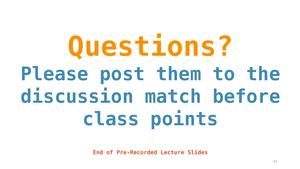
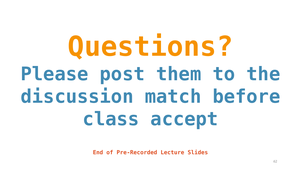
points: points -> accept
